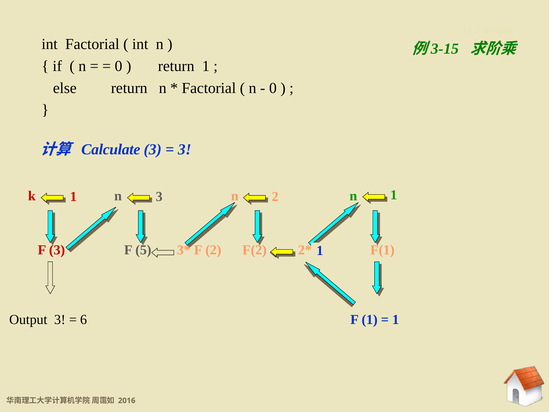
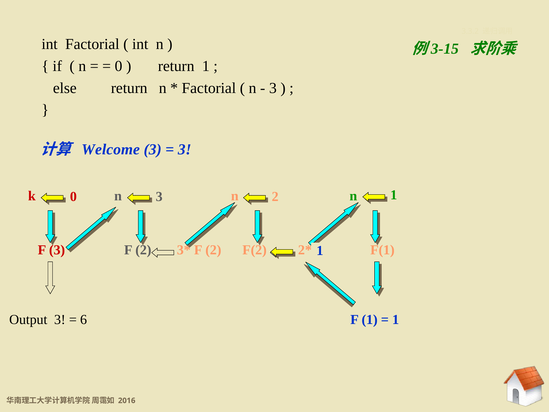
0 at (273, 88): 0 -> 3
Calculate: Calculate -> Welcome
k 1: 1 -> 0
5 at (143, 250): 5 -> 2
